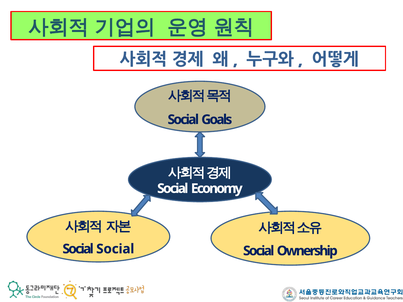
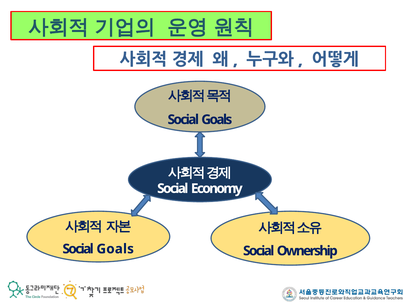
Social at (115, 249): Social -> Goals
